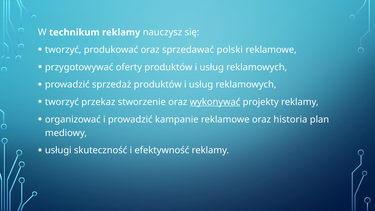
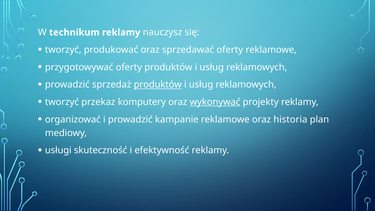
sprzedawać polski: polski -> oferty
produktów at (158, 85) underline: none -> present
stworzenie: stworzenie -> komputery
